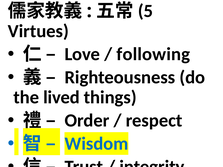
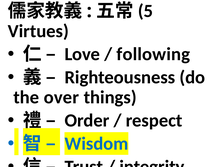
lived: lived -> over
